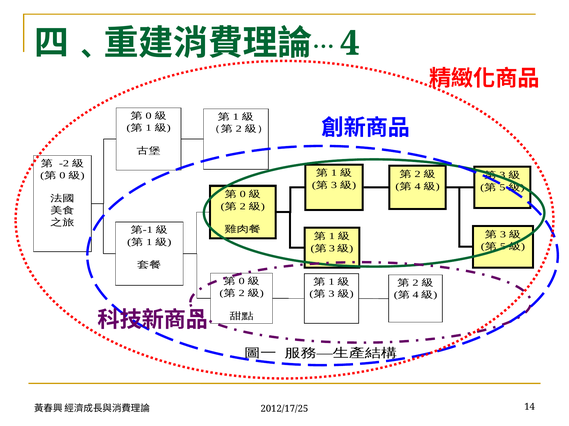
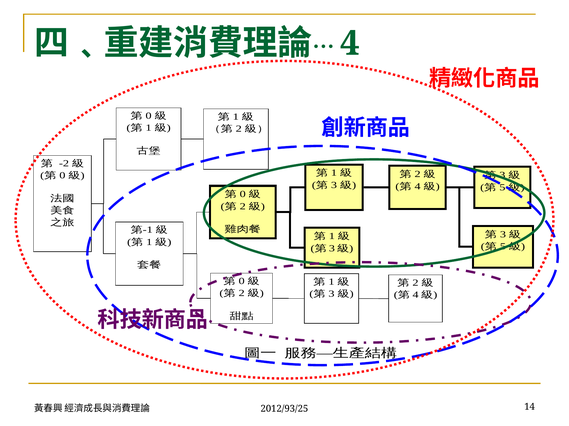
2012/17/25: 2012/17/25 -> 2012/93/25
